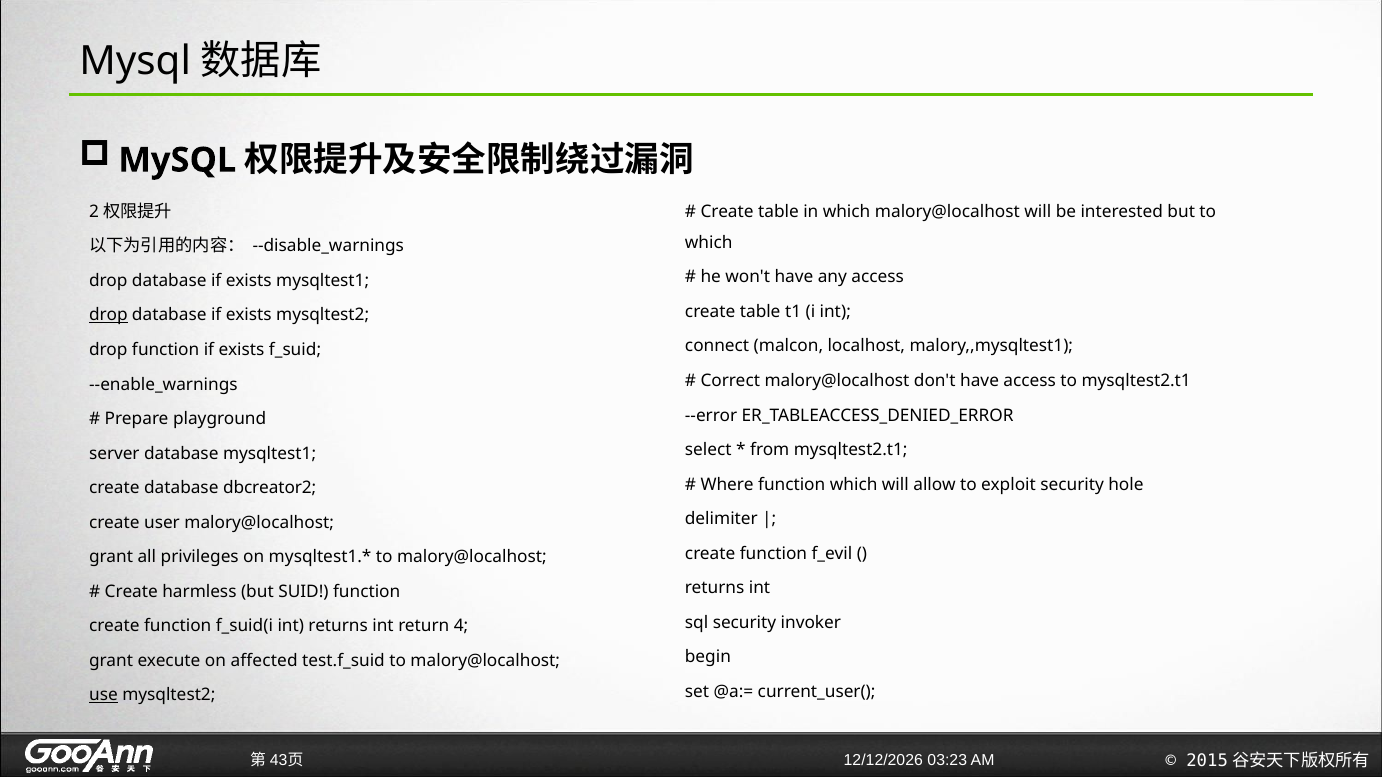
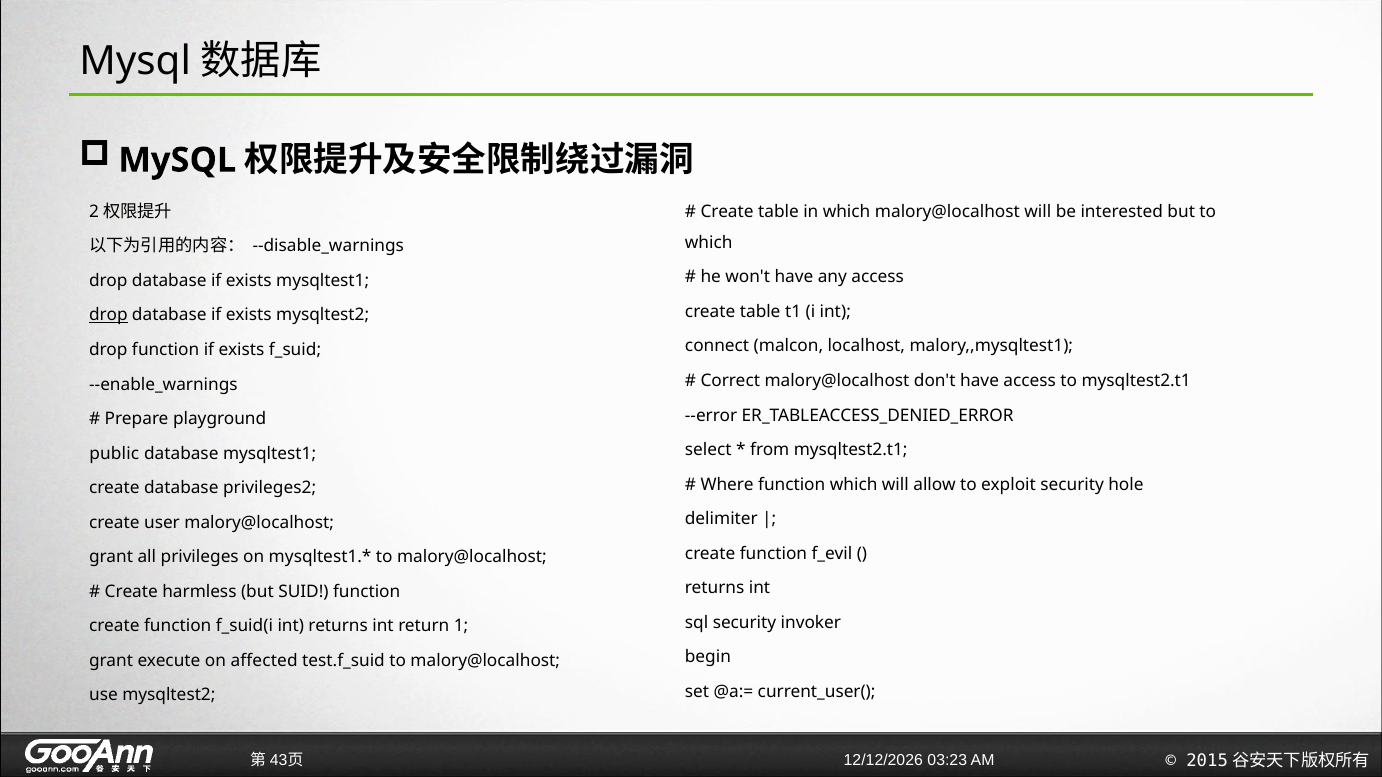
server: server -> public
dbcreator2: dbcreator2 -> privileges2
4: 4 -> 1
use underline: present -> none
